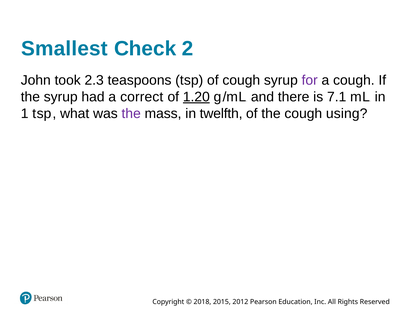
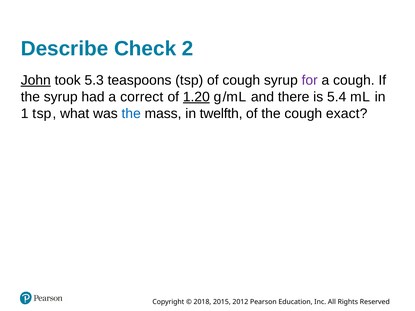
Smallest: Smallest -> Describe
John underline: none -> present
2.3: 2.3 -> 5.3
7.1: 7.1 -> 5.4
the at (131, 114) colour: purple -> blue
using: using -> exact
